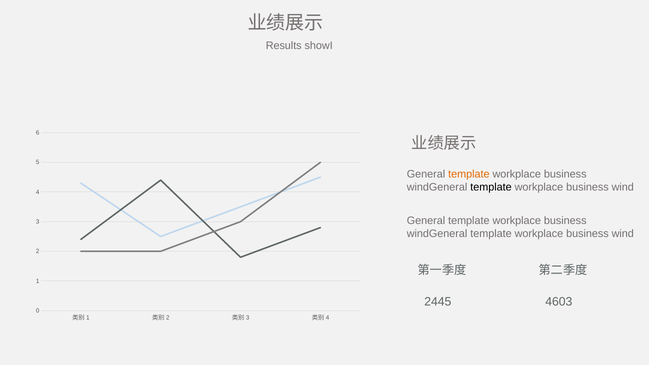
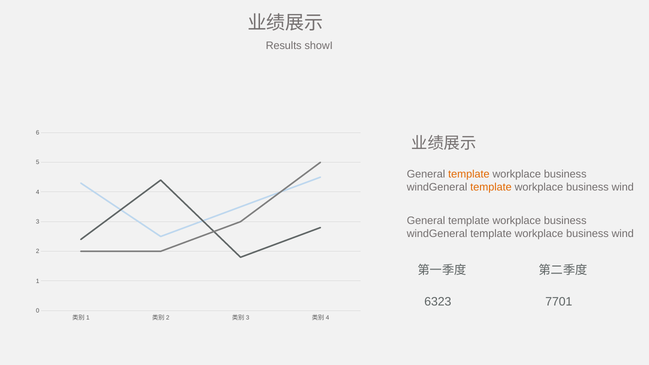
template at (491, 187) colour: black -> orange
2445: 2445 -> 6323
4603: 4603 -> 7701
